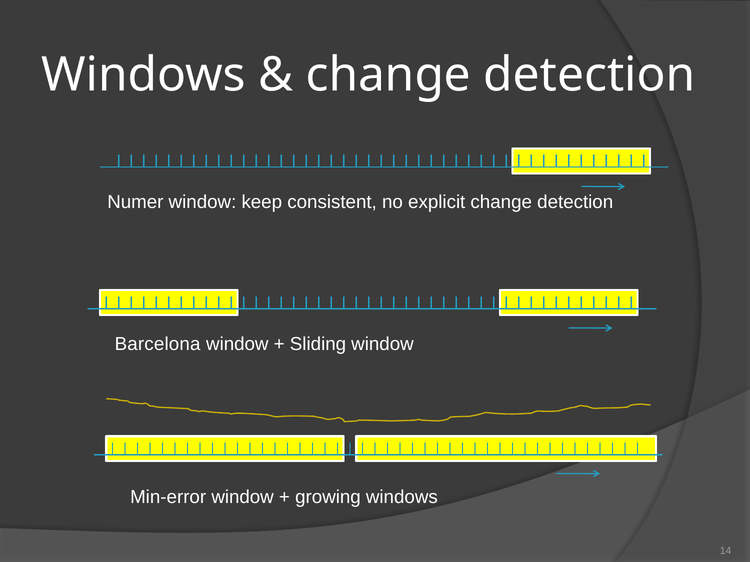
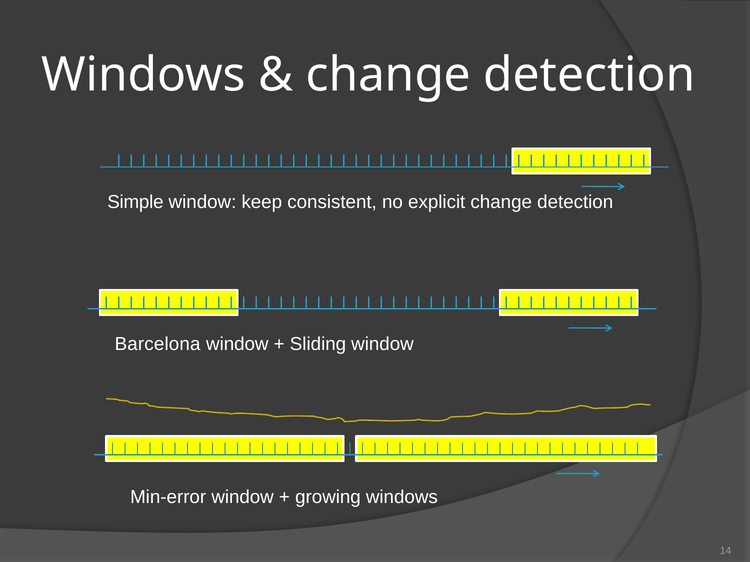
Numer: Numer -> Simple
